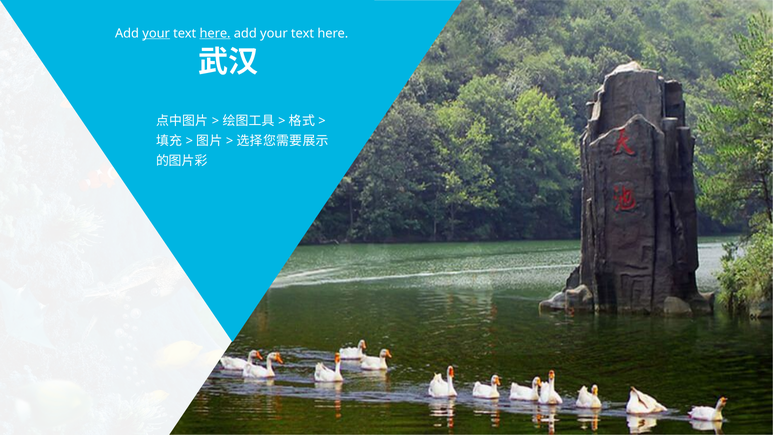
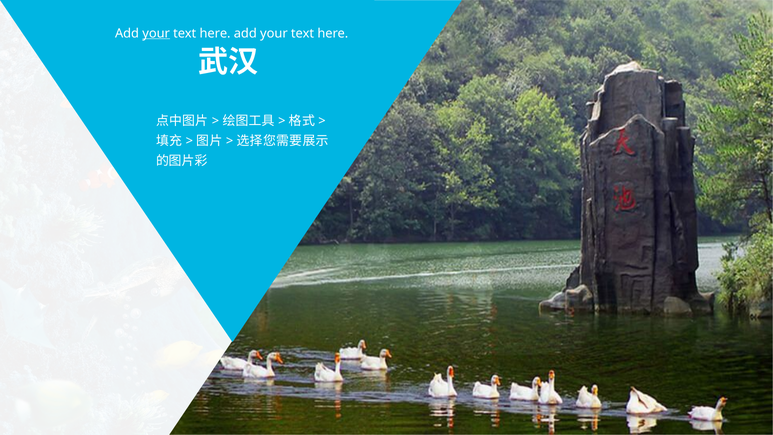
here at (215, 33) underline: present -> none
